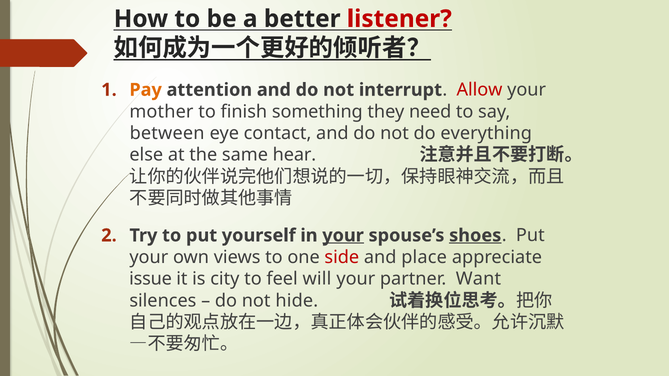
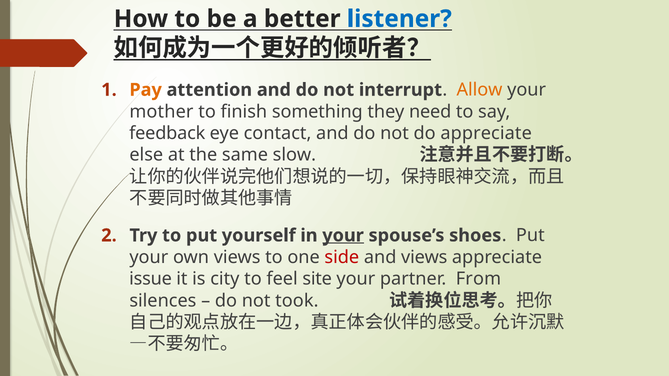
listener colour: red -> blue
Allow colour: red -> orange
between: between -> feedback
do everything: everything -> appreciate
hear: hear -> slow
shoes underline: present -> none
and place: place -> views
will: will -> site
Want: Want -> From
hide: hide -> took
